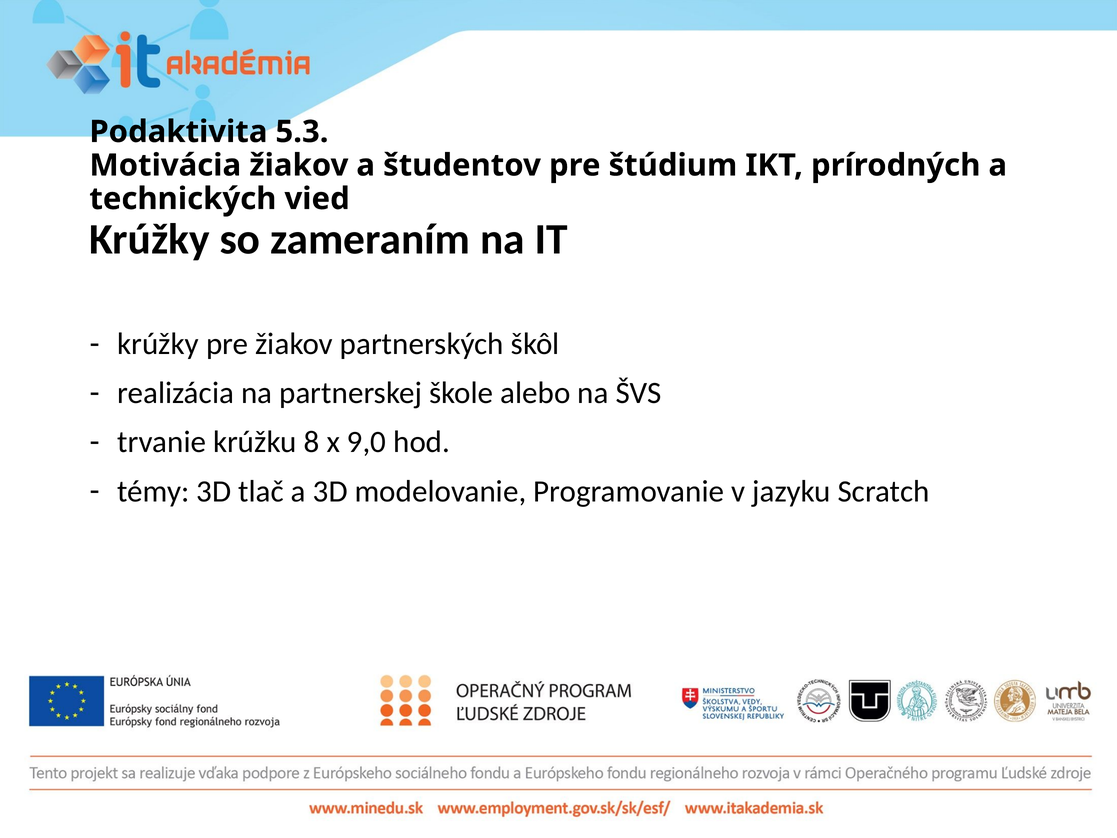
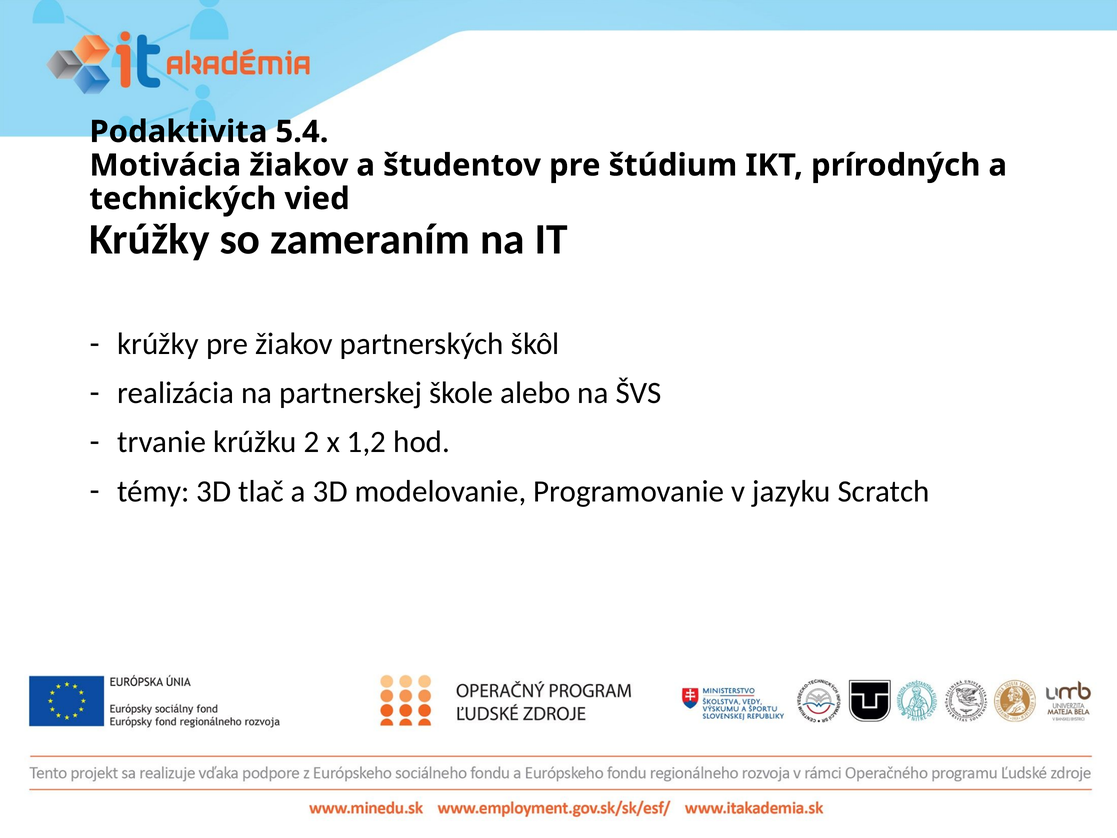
5.3: 5.3 -> 5.4
8: 8 -> 2
9,0: 9,0 -> 1,2
